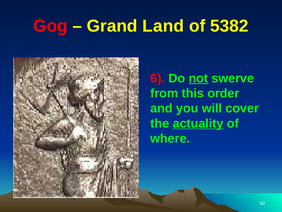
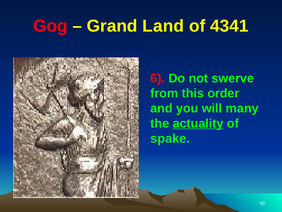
5382: 5382 -> 4341
not underline: present -> none
cover: cover -> many
where: where -> spake
